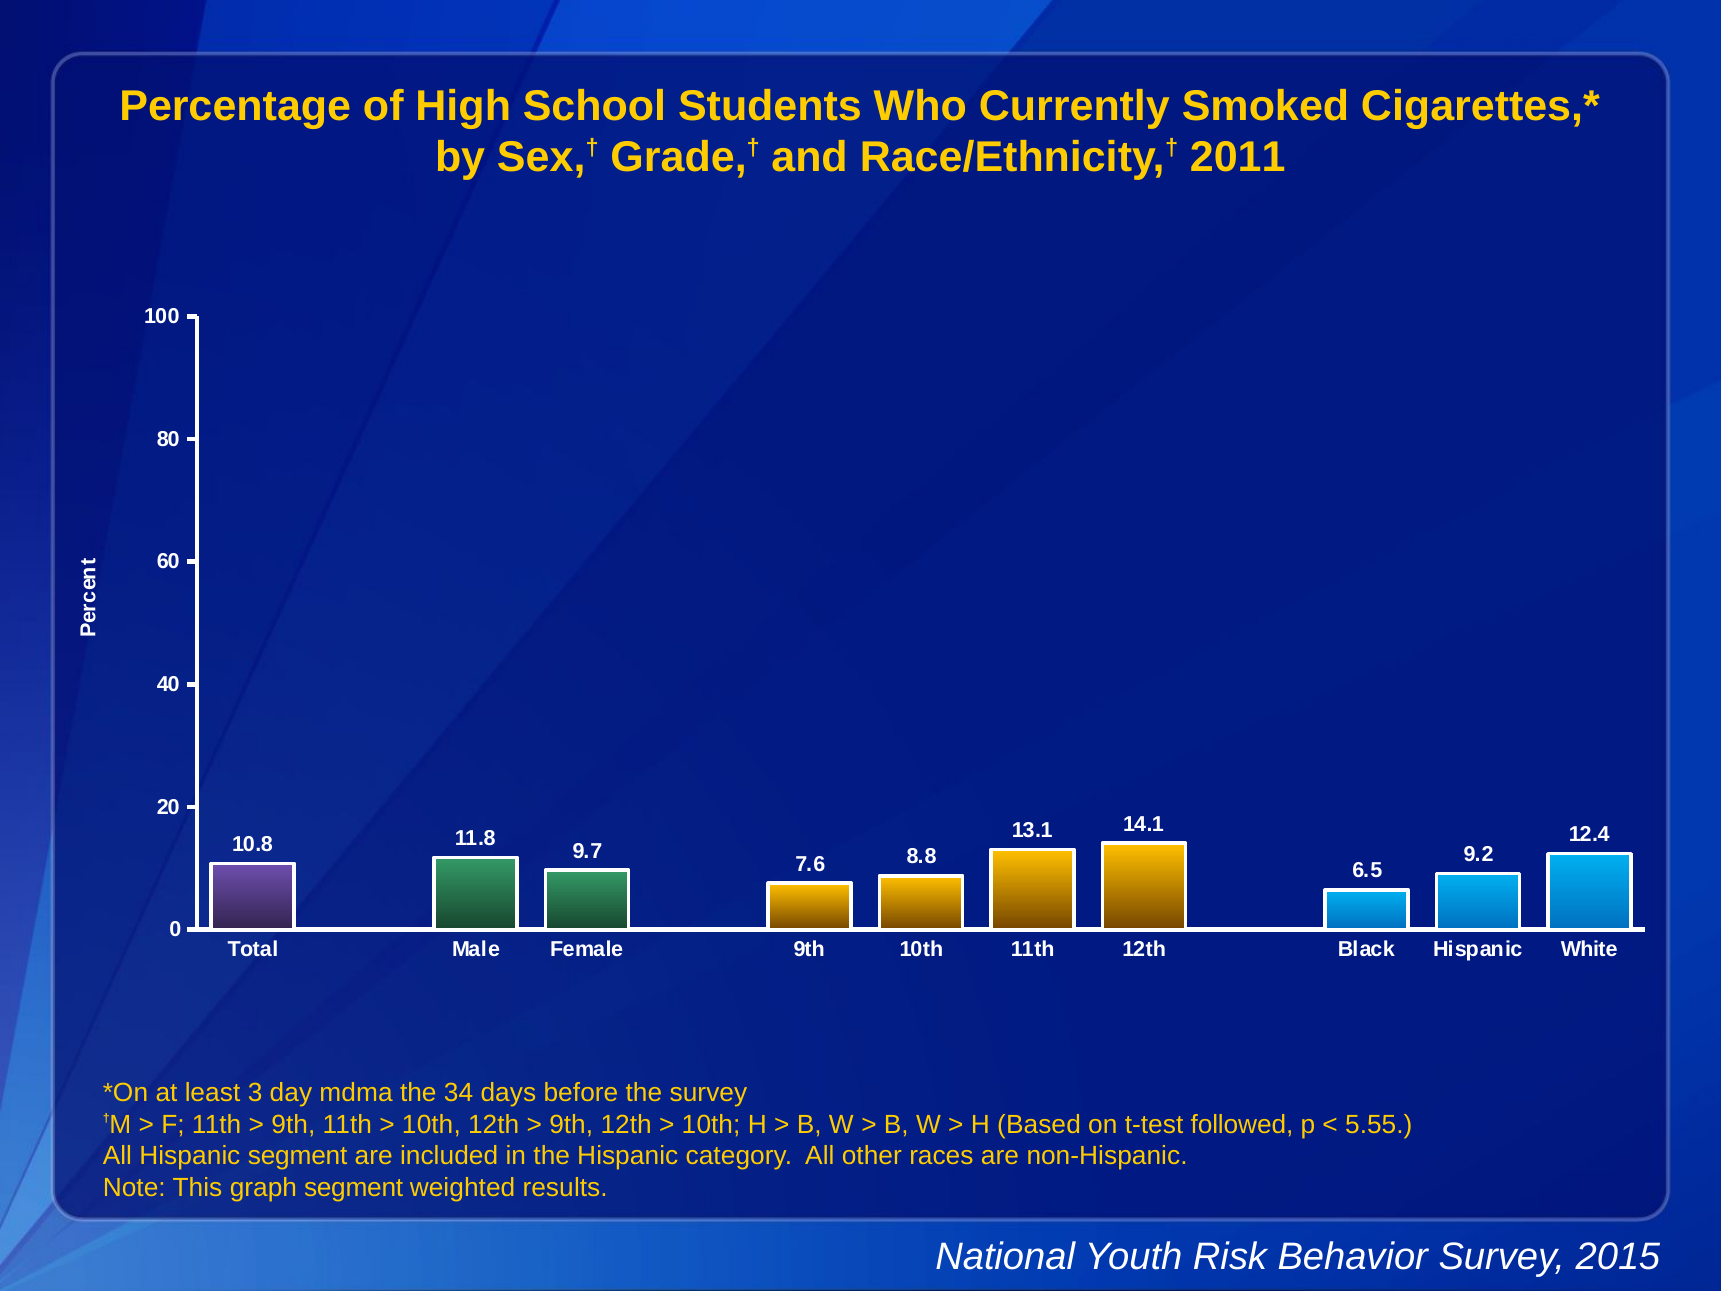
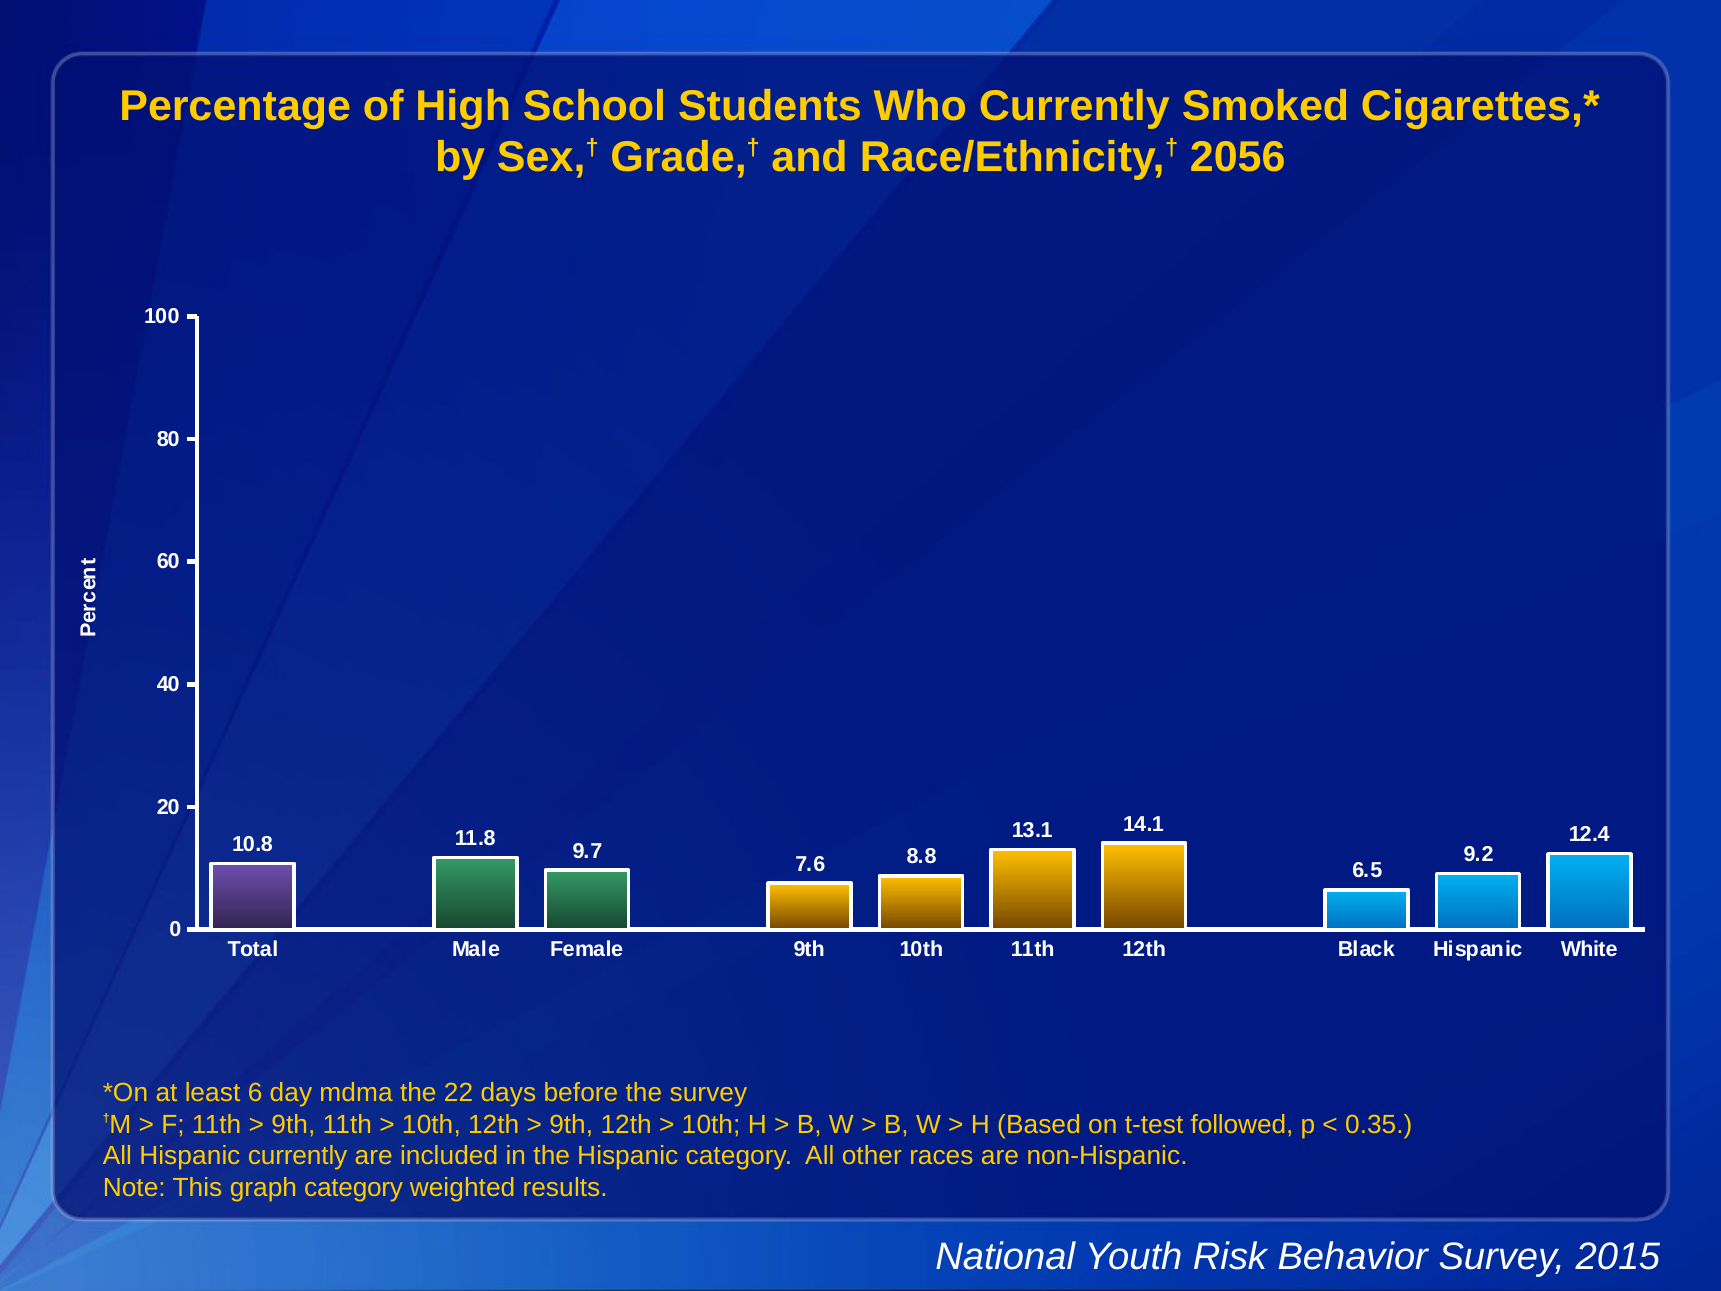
2011: 2011 -> 2056
3: 3 -> 6
34: 34 -> 22
5.55: 5.55 -> 0.35
Hispanic segment: segment -> currently
graph segment: segment -> category
